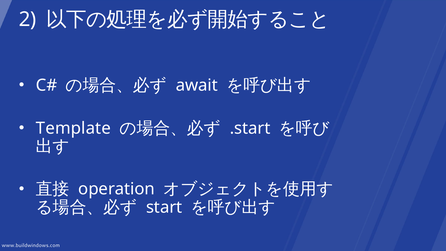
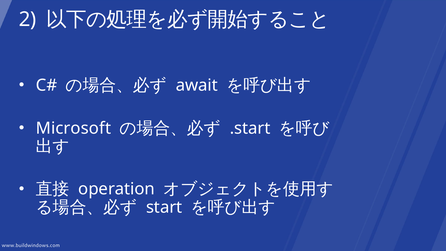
Template: Template -> Microsoft
